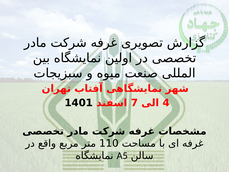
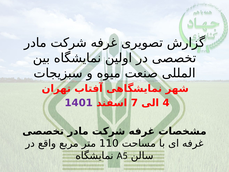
1401 colour: black -> purple
